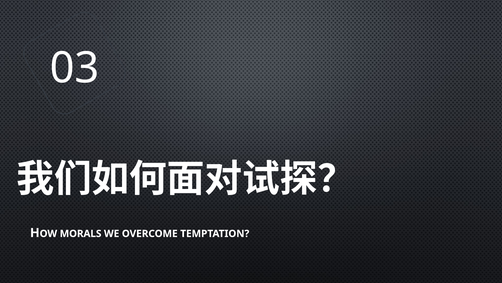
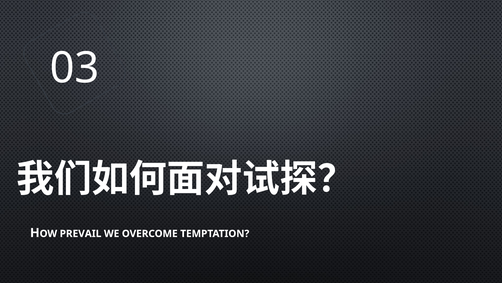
MORALS: MORALS -> PREVAIL
